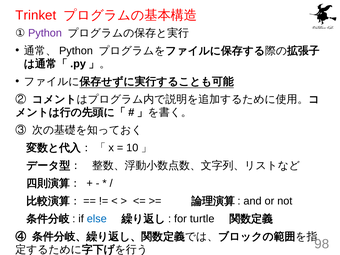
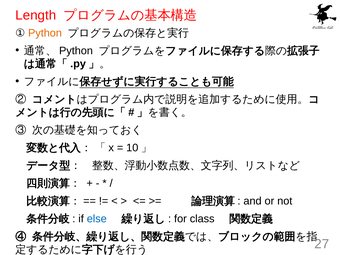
Trinket: Trinket -> Length
Python colour: purple -> orange
turtle: turtle -> class
98: 98 -> 27
